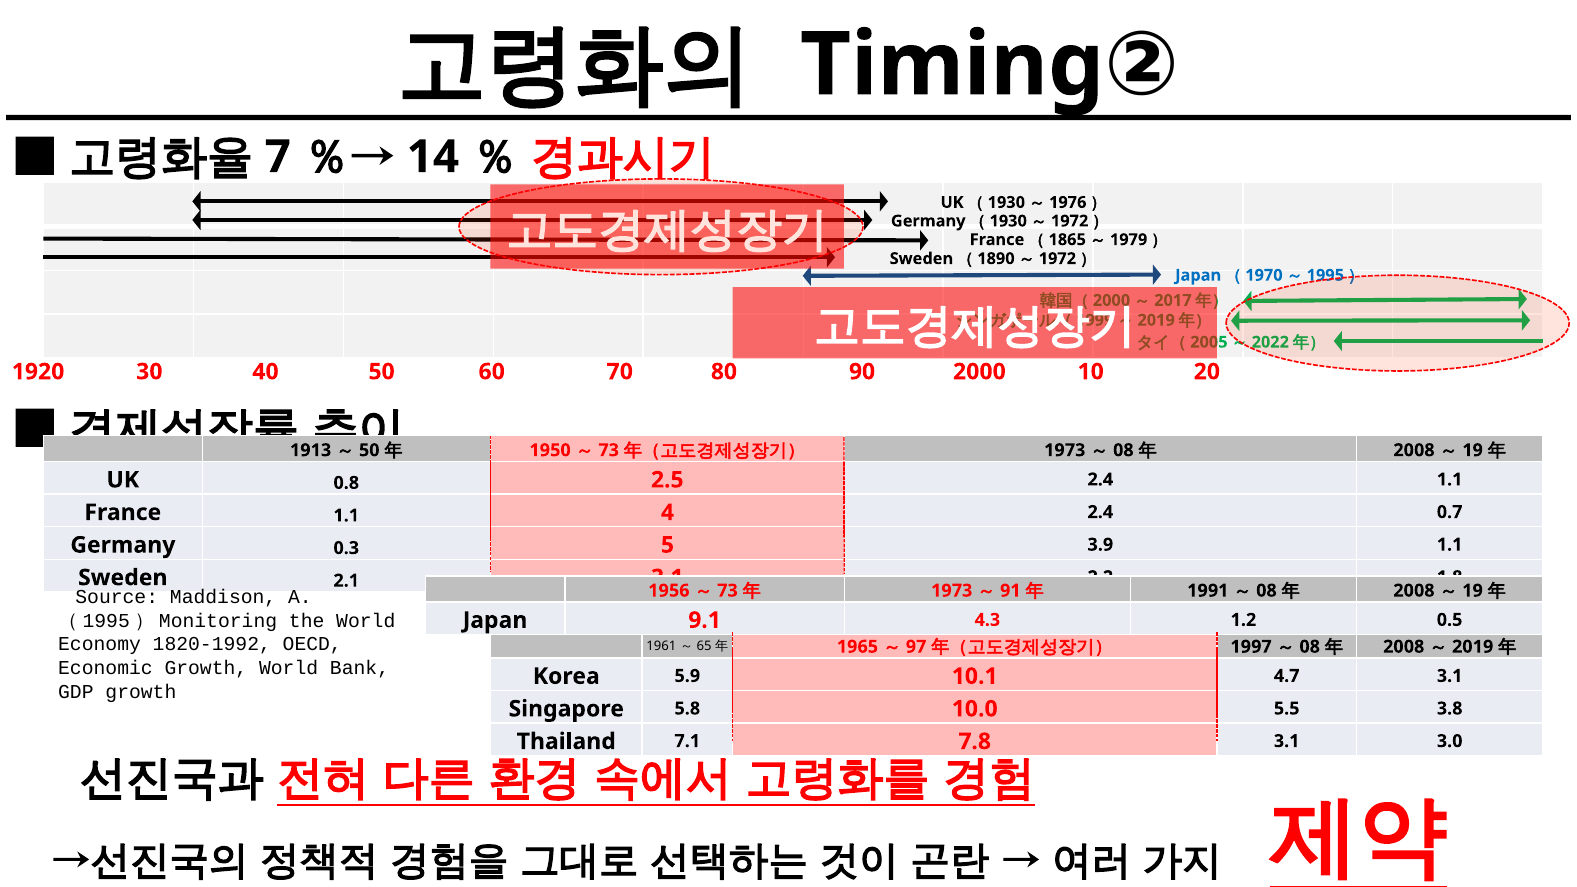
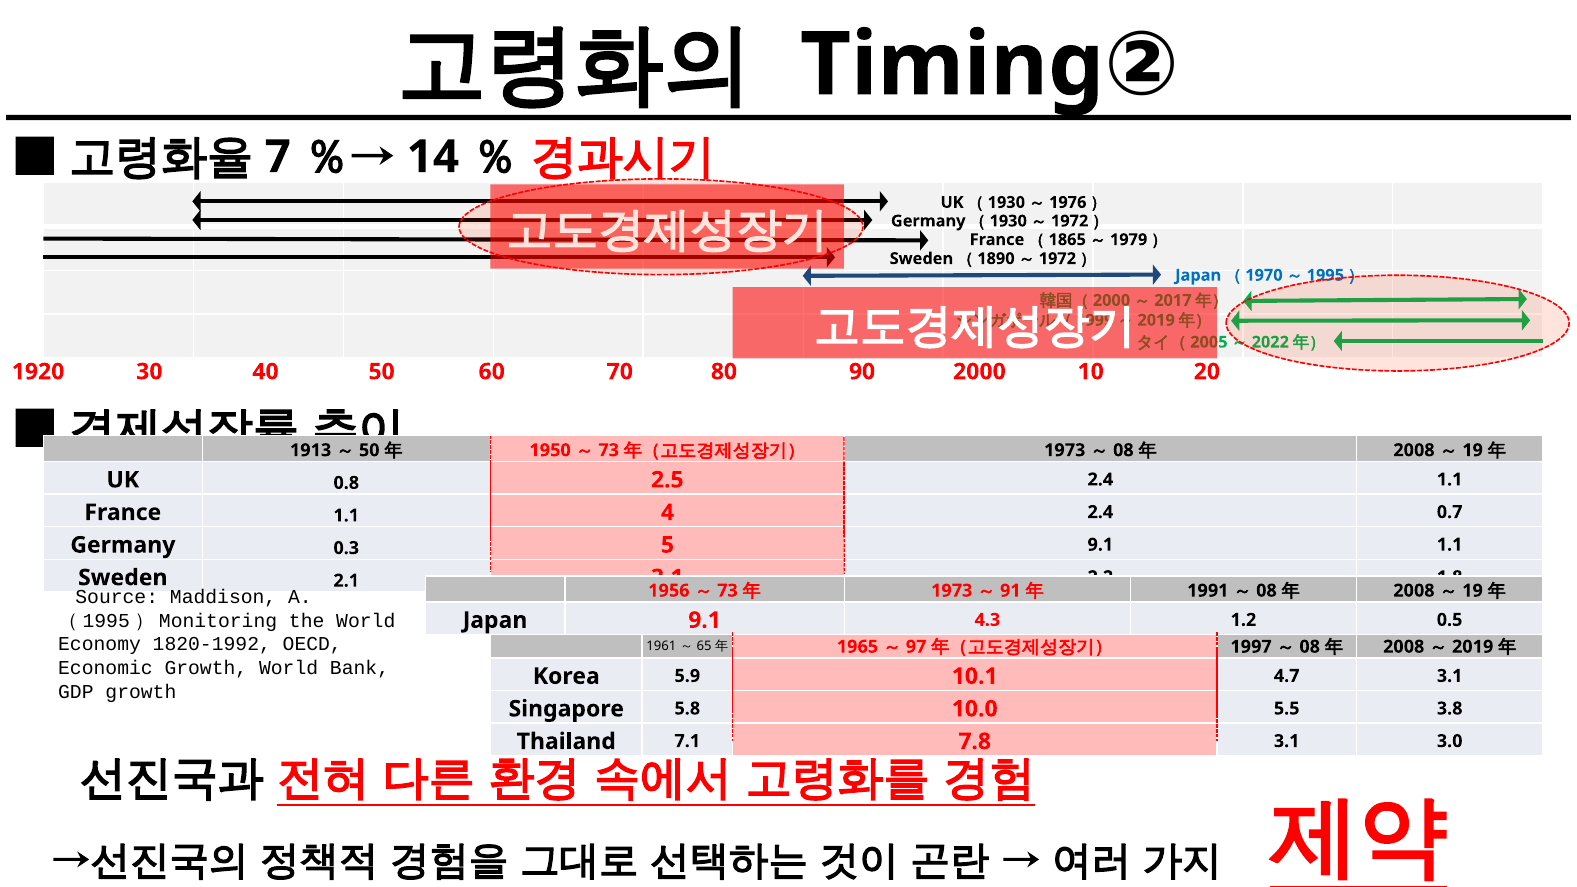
3.9 at (1100, 545): 3.9 -> 9.1
